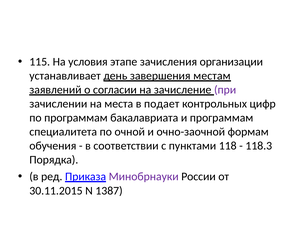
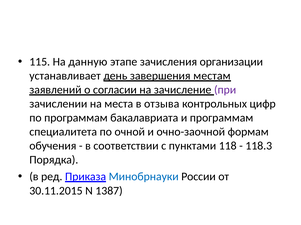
условия: условия -> данную
подает: подает -> отзыва
Минобрнауки colour: purple -> blue
